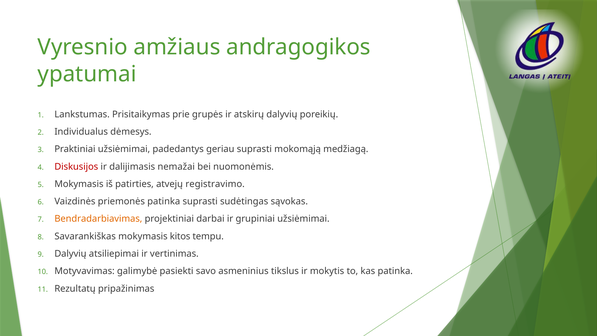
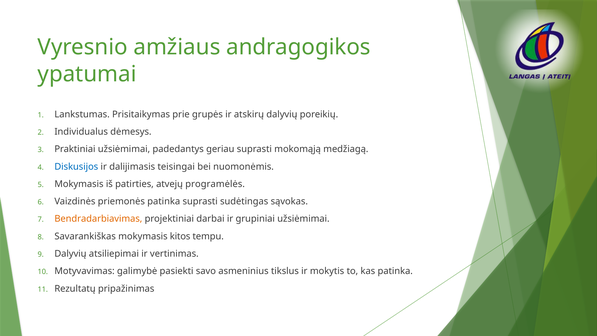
Diskusijos colour: red -> blue
nemažai: nemažai -> teisingai
registravimo: registravimo -> programėlės
